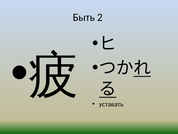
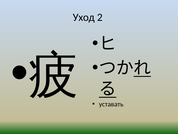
Быть: Быть -> Уход
